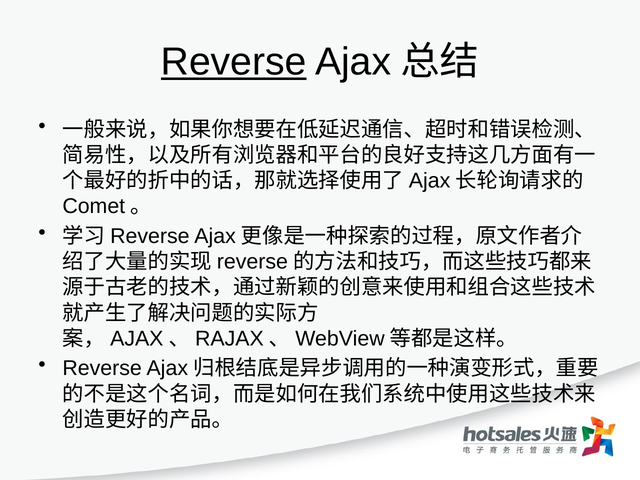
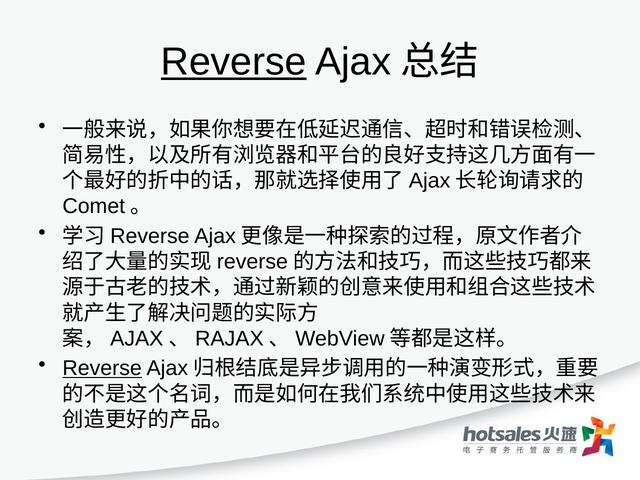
Reverse at (102, 368) underline: none -> present
